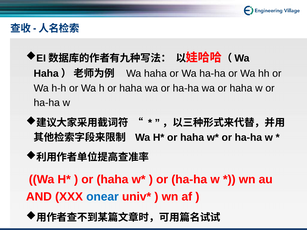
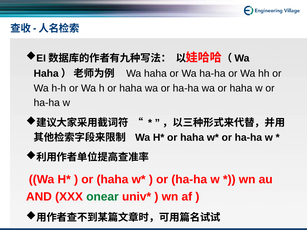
onear colour: blue -> green
